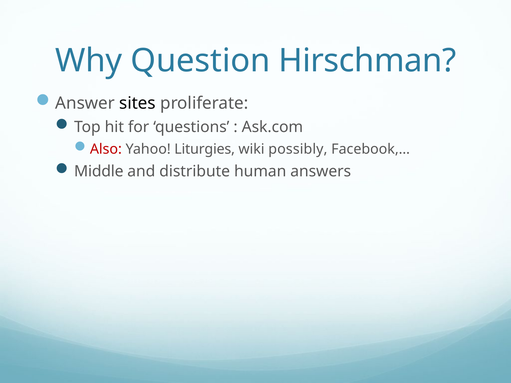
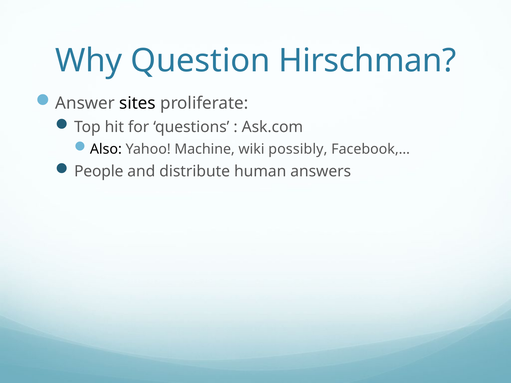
Also colour: red -> black
Liturgies: Liturgies -> Machine
Middle: Middle -> People
